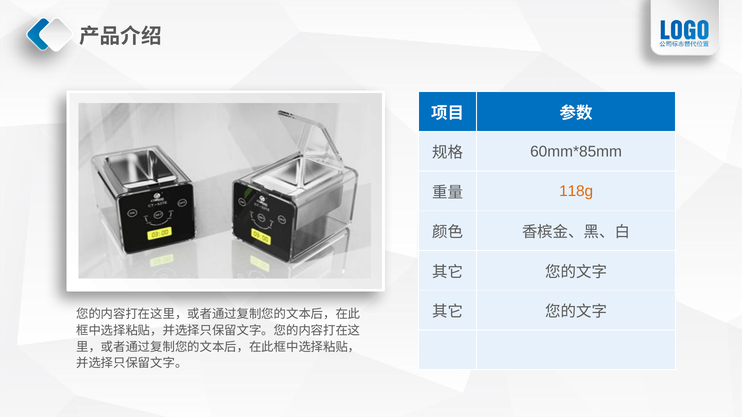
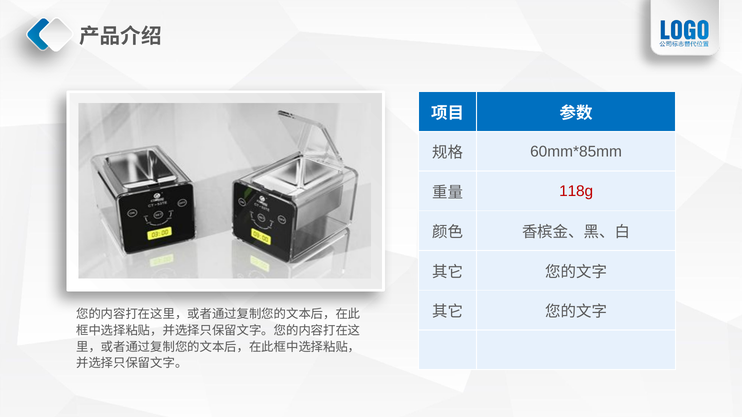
118g colour: orange -> red
